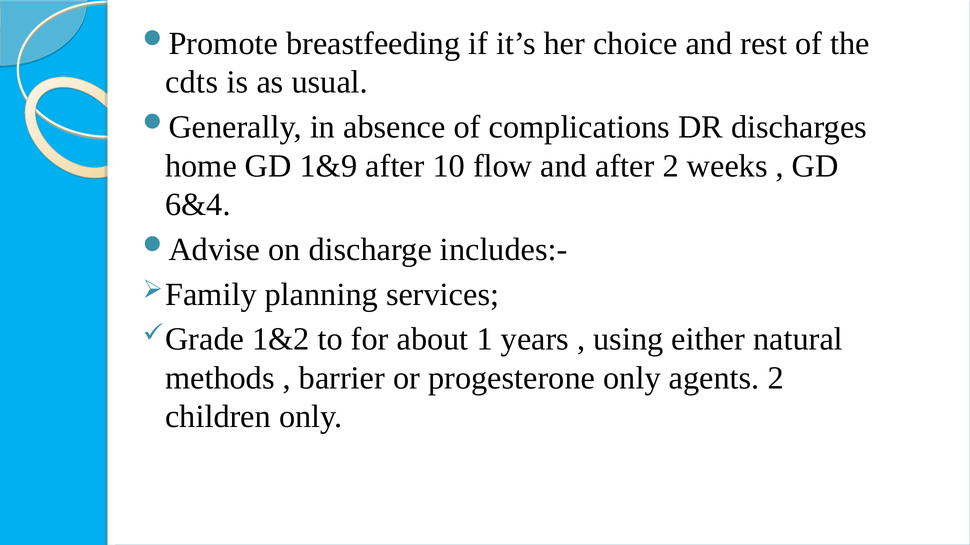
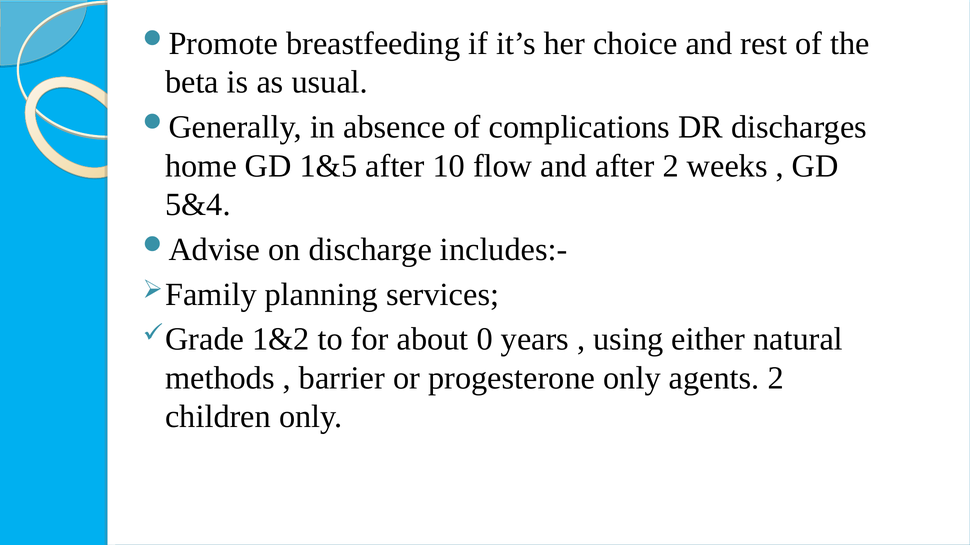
cdts: cdts -> beta
1&9: 1&9 -> 1&5
6&4: 6&4 -> 5&4
1: 1 -> 0
